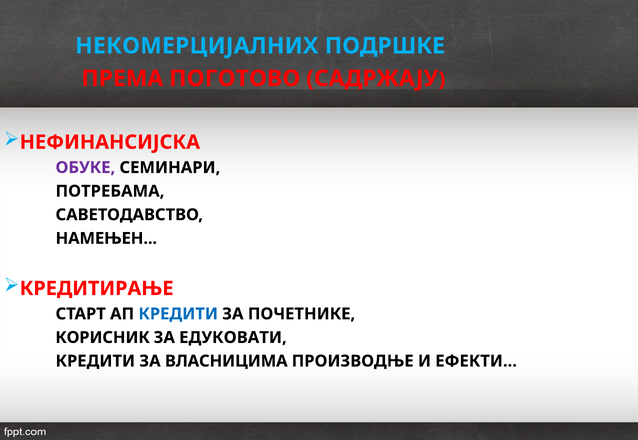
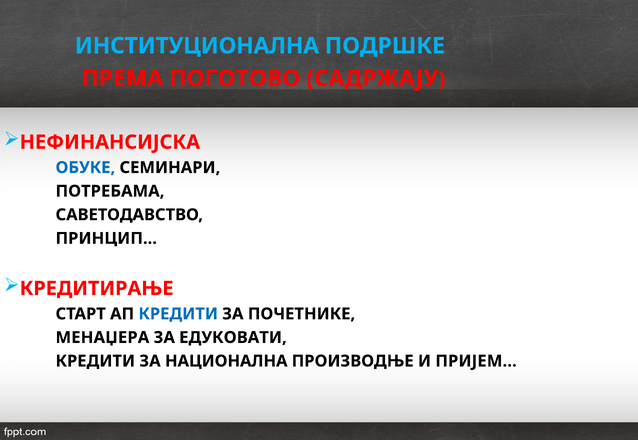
НЕКОМЕРЦИЈАЛНИХ: НЕКОМЕРЦИЈАЛНИХ -> ИНСТИТУЦИОНАЛНА
ОБУКЕ colour: purple -> blue
НАМЕЊЕН: НАМЕЊЕН -> ПРИНЦИП
КОРИСНИК: КОРИСНИК -> МЕНАЏЕРА
ВЛАСНИЦИМА: ВЛАСНИЦИМА -> НАЦИОНАЛНА
ЕФЕКТИ: ЕФЕКТИ -> ПРИЈЕМ
